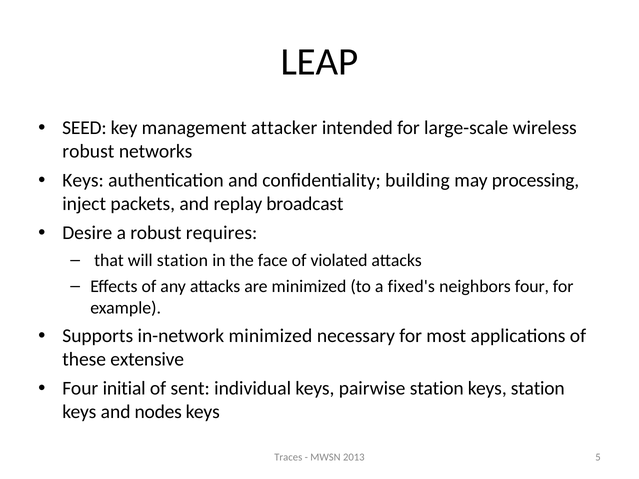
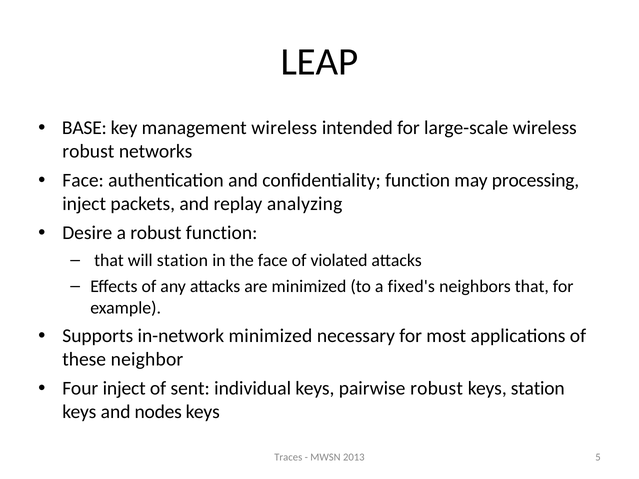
SEED: SEED -> BASE
management attacker: attacker -> wireless
Keys at (83, 181): Keys -> Face
confidentiality building: building -> function
broadcast: broadcast -> analyzing
robust requires: requires -> function
neighbors four: four -> that
extensive: extensive -> neighbor
Four initial: initial -> inject
pairwise station: station -> robust
